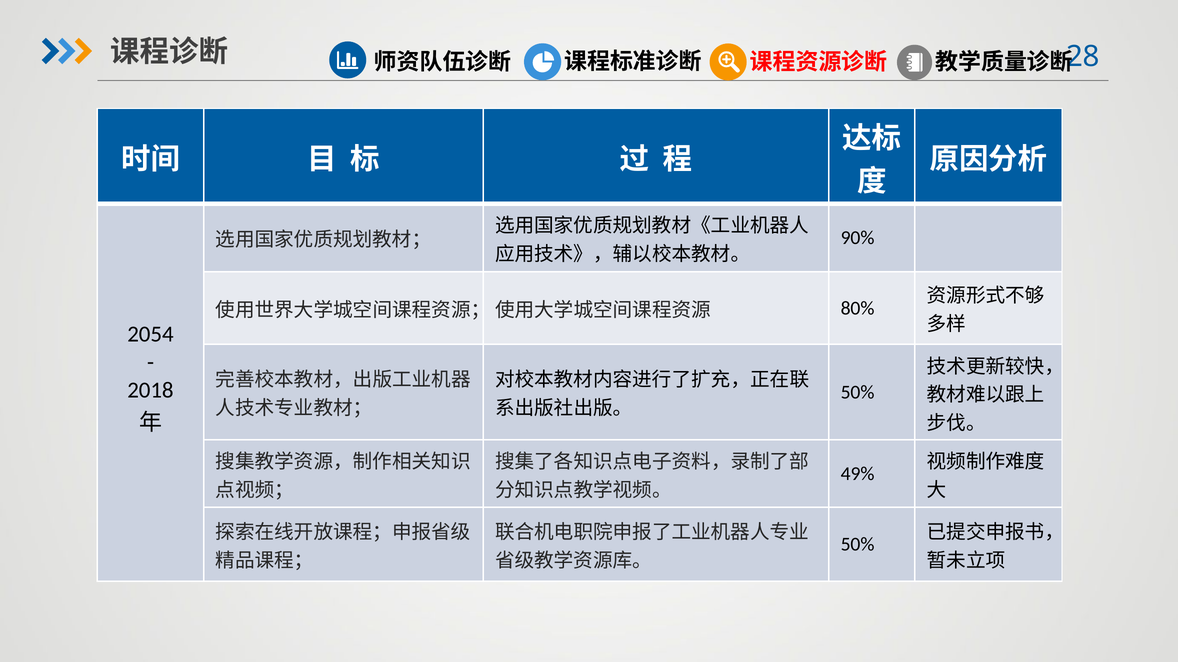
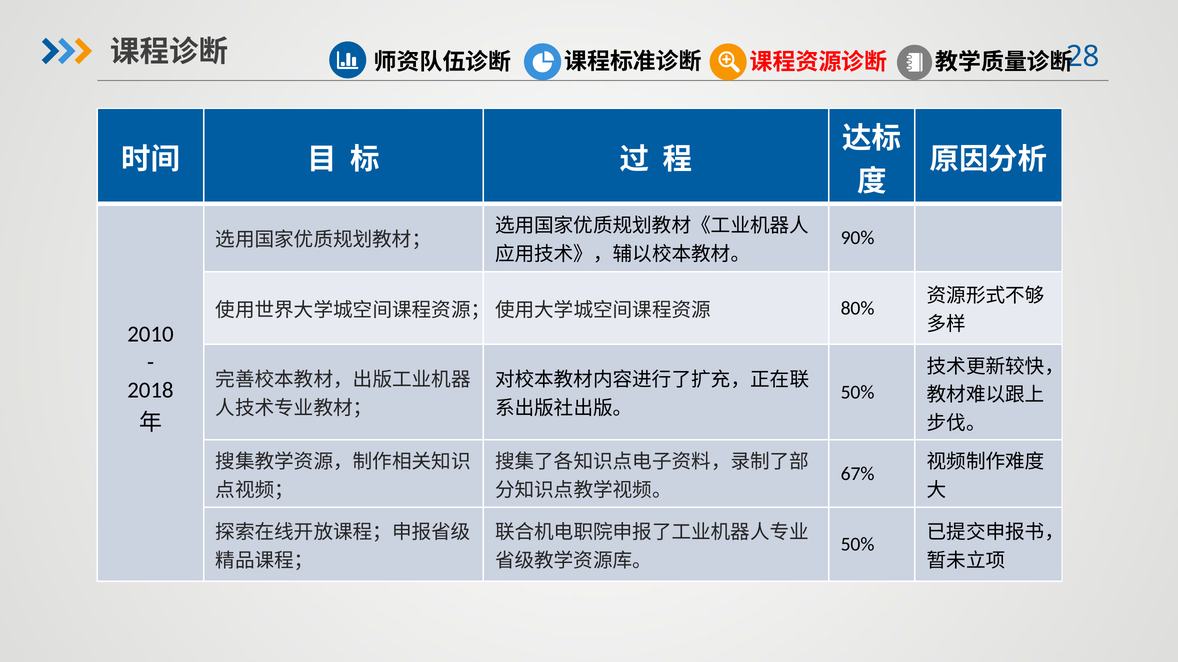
2054: 2054 -> 2010
49%: 49% -> 67%
